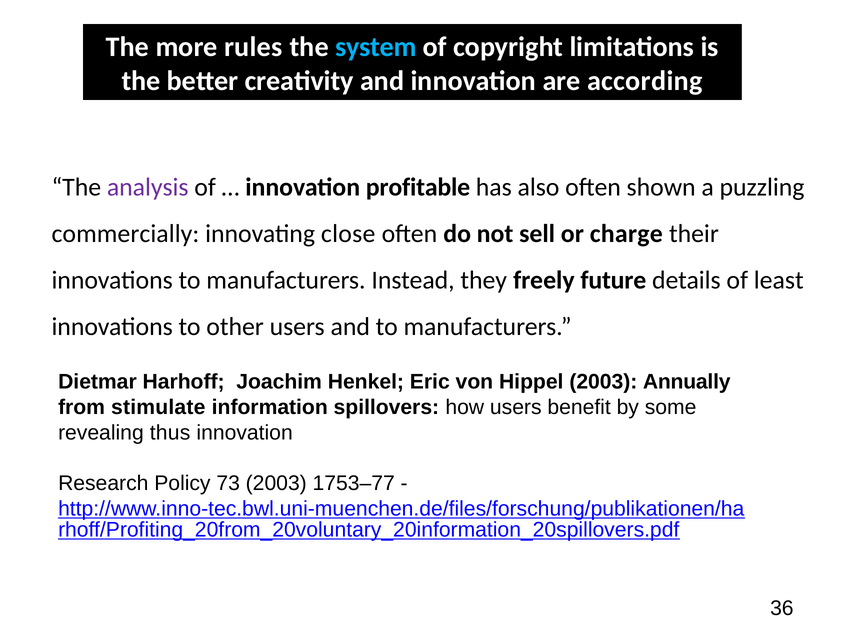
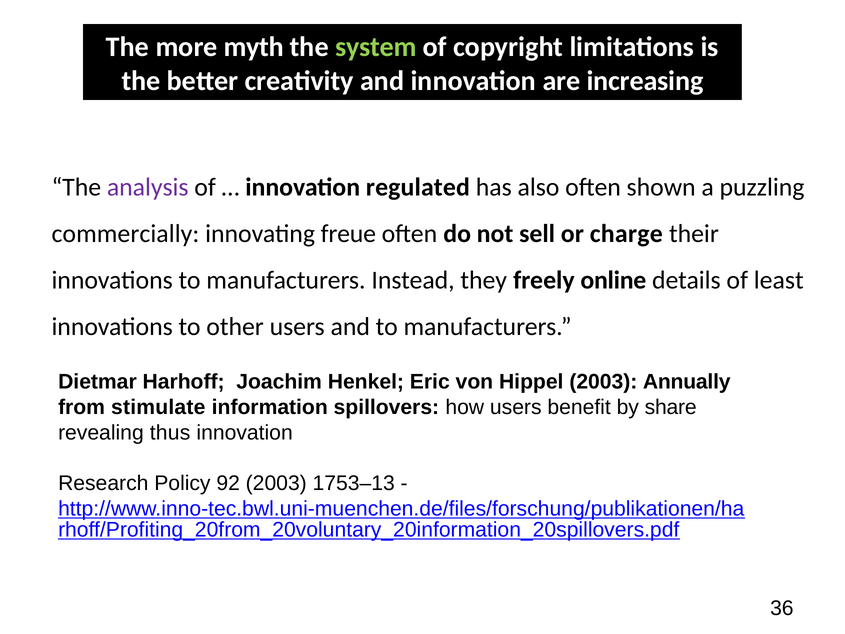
rules: rules -> myth
system colour: light blue -> light green
according: according -> increasing
profitable: profitable -> regulated
close: close -> freue
future: future -> online
some: some -> share
73: 73 -> 92
1753–77: 1753–77 -> 1753–13
